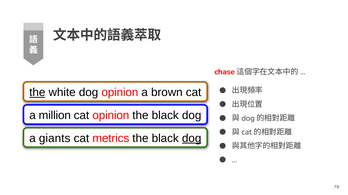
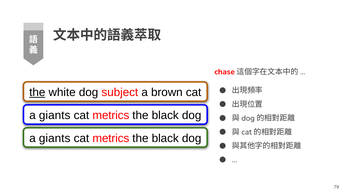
dog opinion: opinion -> subject
million at (55, 116): million -> giants
opinion at (111, 116): opinion -> metrics
dog at (192, 139) underline: present -> none
